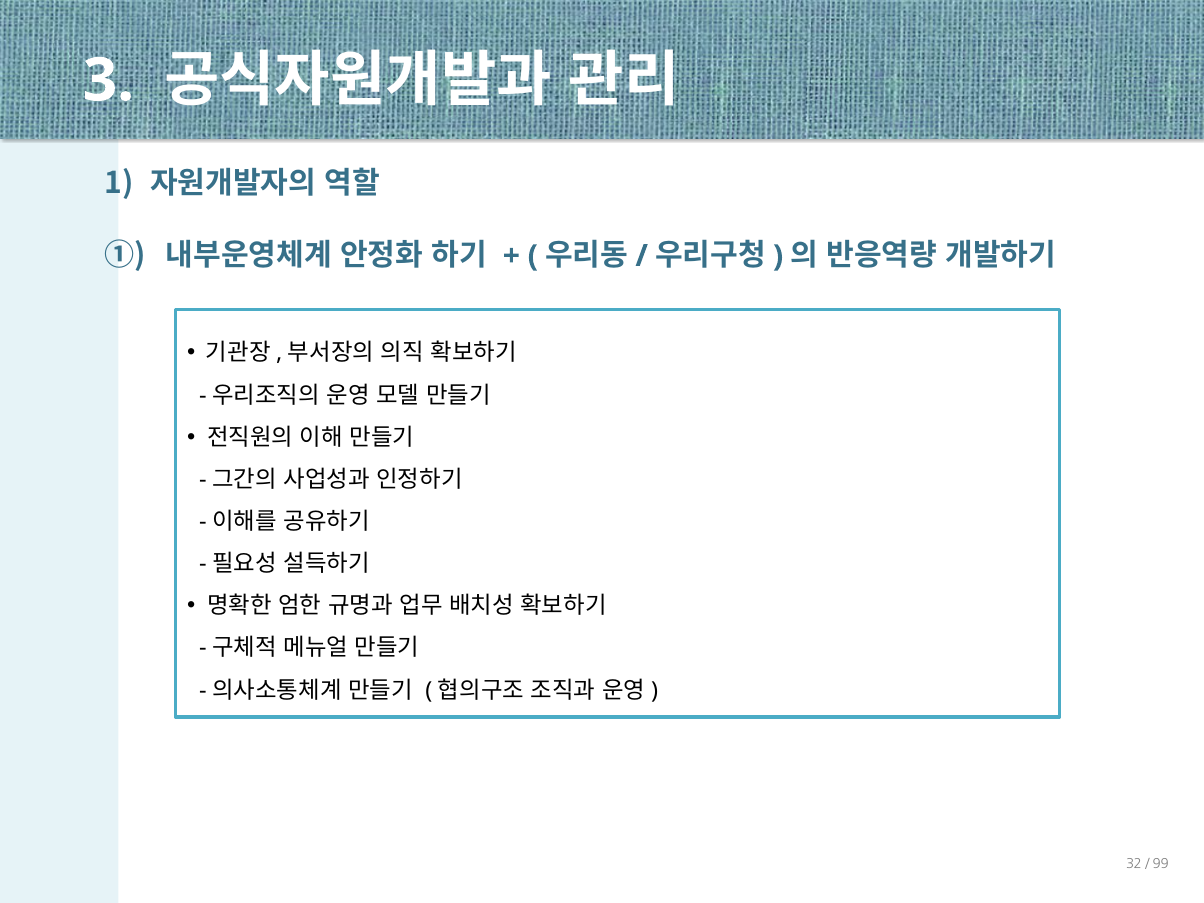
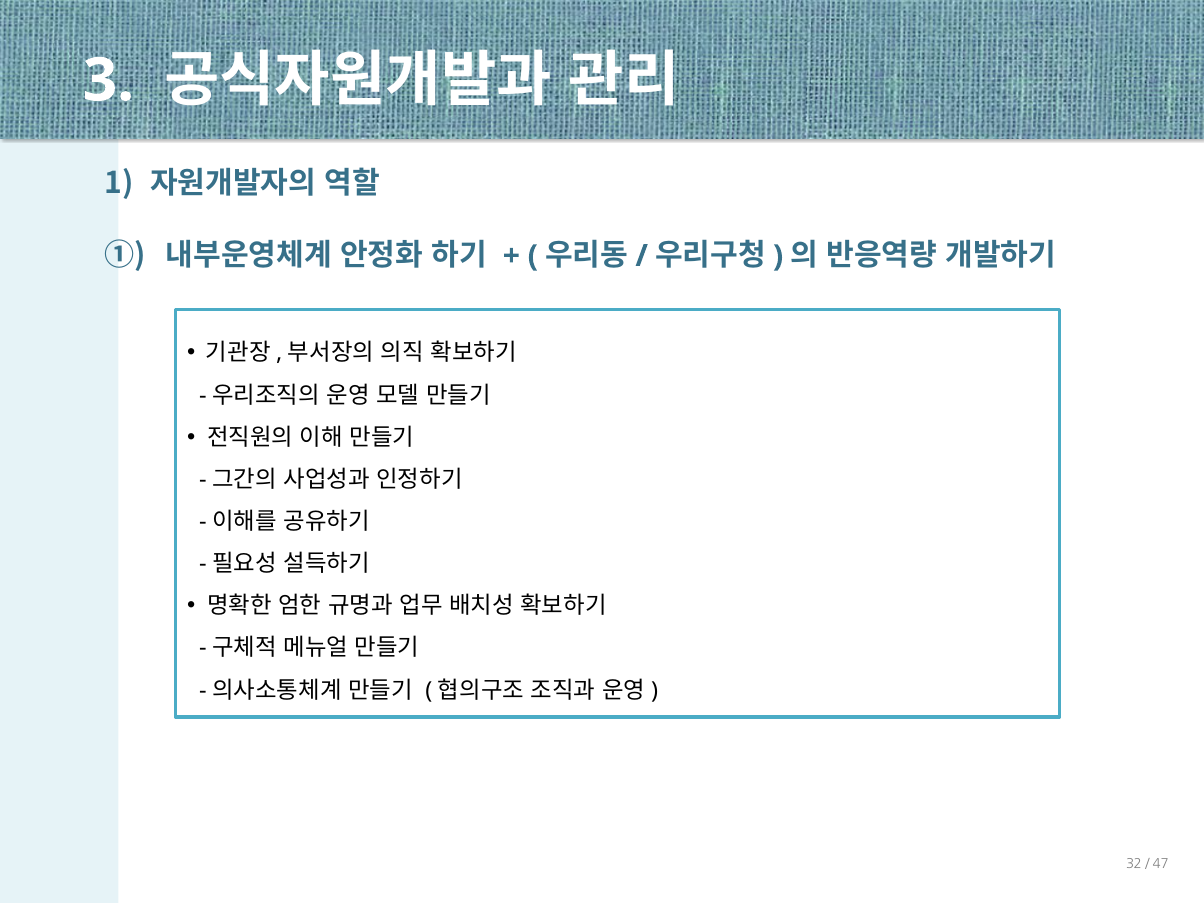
99: 99 -> 47
